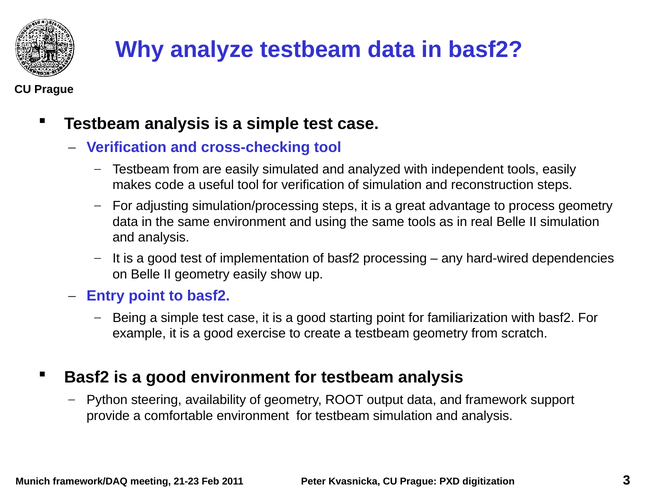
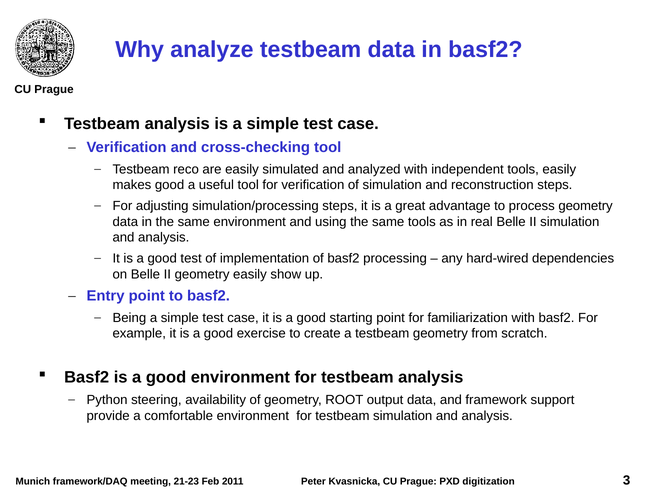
Testbeam from: from -> reco
makes code: code -> good
